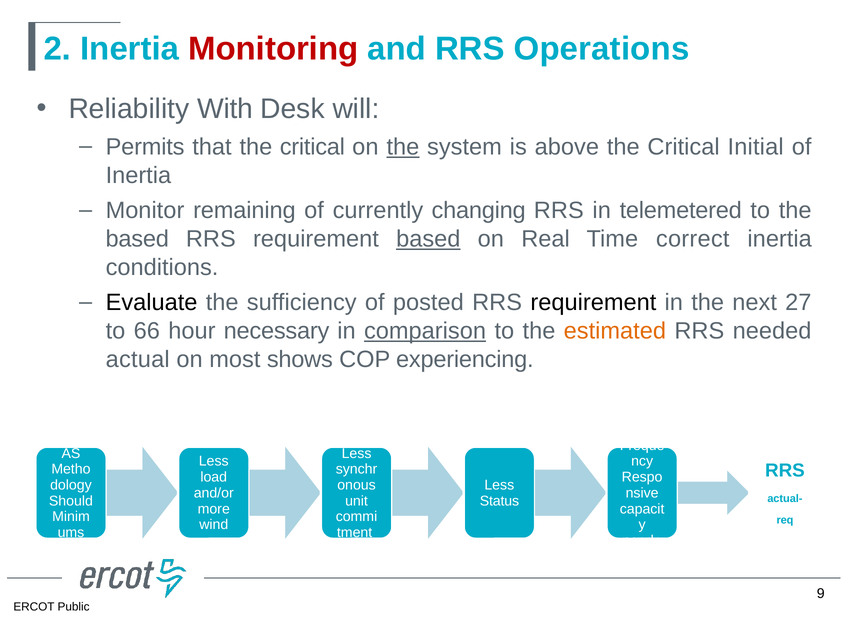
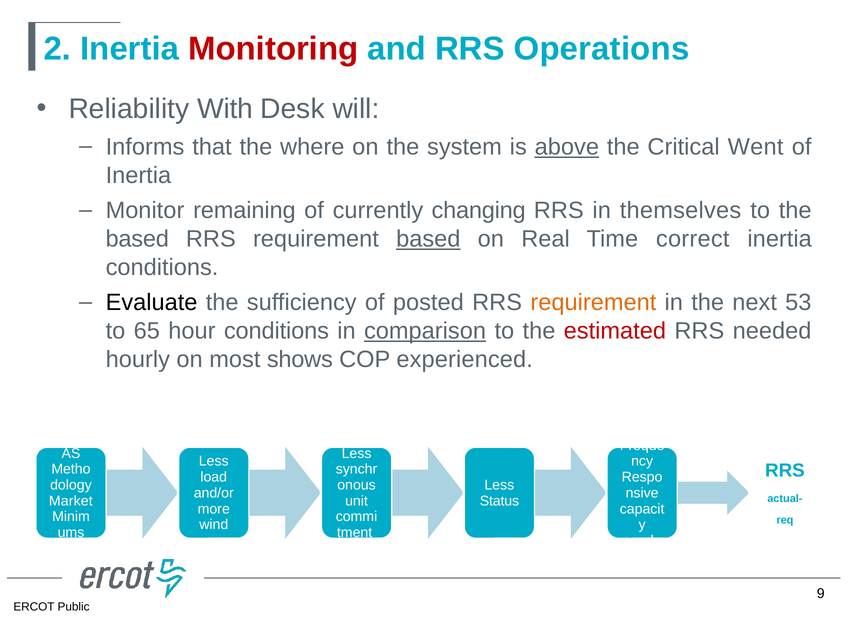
Permits: Permits -> Informs
that the critical: critical -> where
the at (403, 147) underline: present -> none
above underline: none -> present
Initial: Initial -> Went
telemetered: telemetered -> themselves
requirement at (593, 303) colour: black -> orange
27: 27 -> 53
66: 66 -> 65
hour necessary: necessary -> conditions
estimated colour: orange -> red
actual: actual -> hourly
experiencing: experiencing -> experienced
Should: Should -> Market
